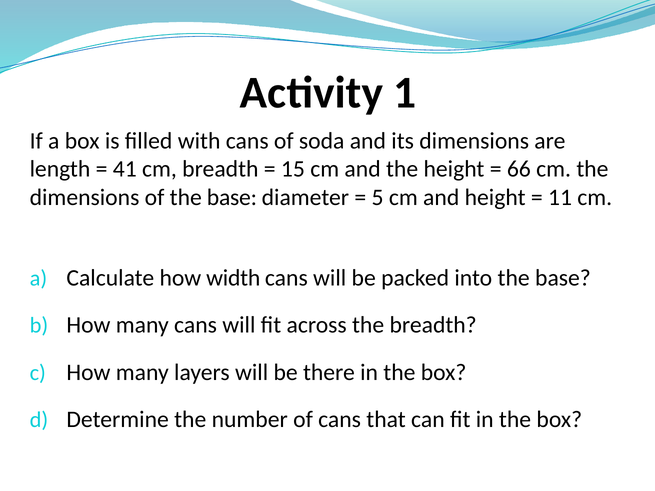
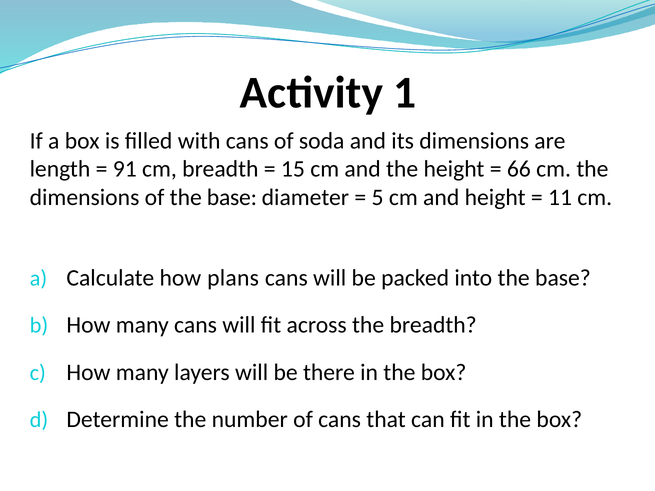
41: 41 -> 91
width: width -> plans
